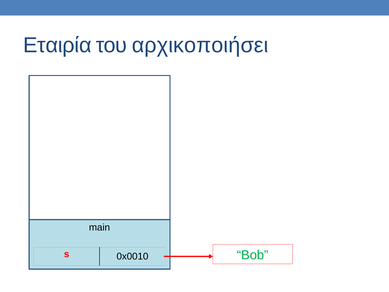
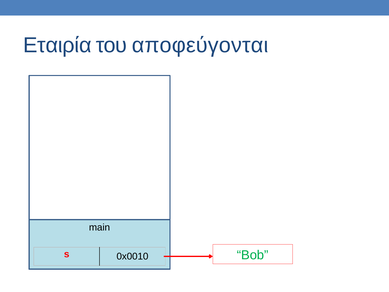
αρχικοποιήσει: αρχικοποιήσει -> αποφεύγονται
